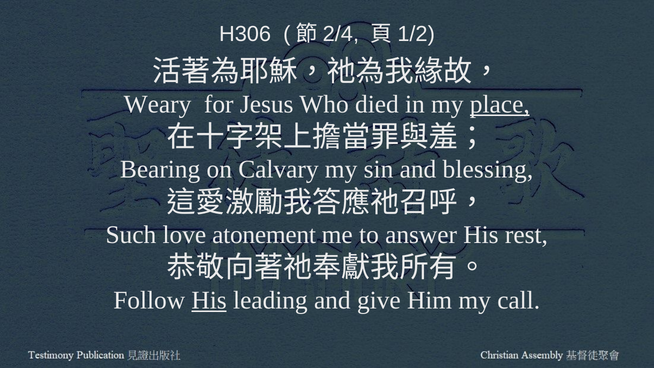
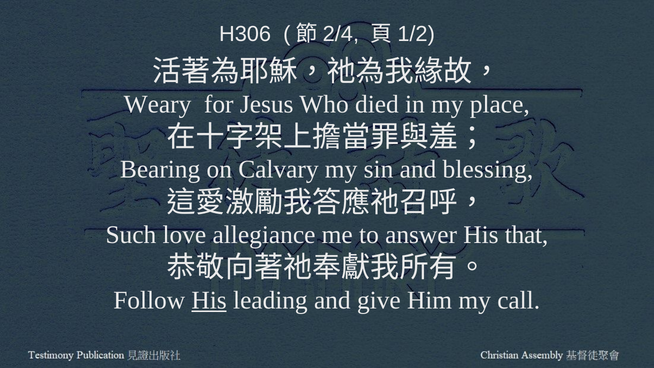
place underline: present -> none
atonement: atonement -> allegiance
rest: rest -> that
